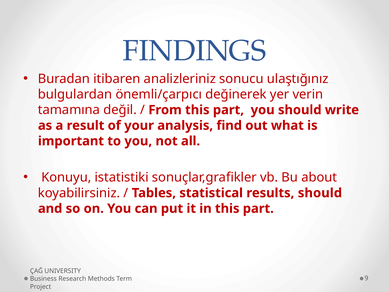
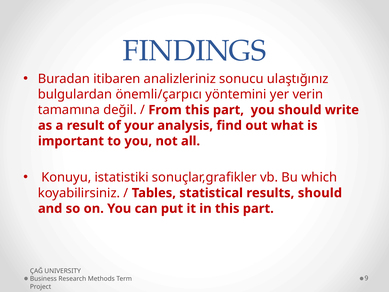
değinerek: değinerek -> yöntemini
about: about -> which
